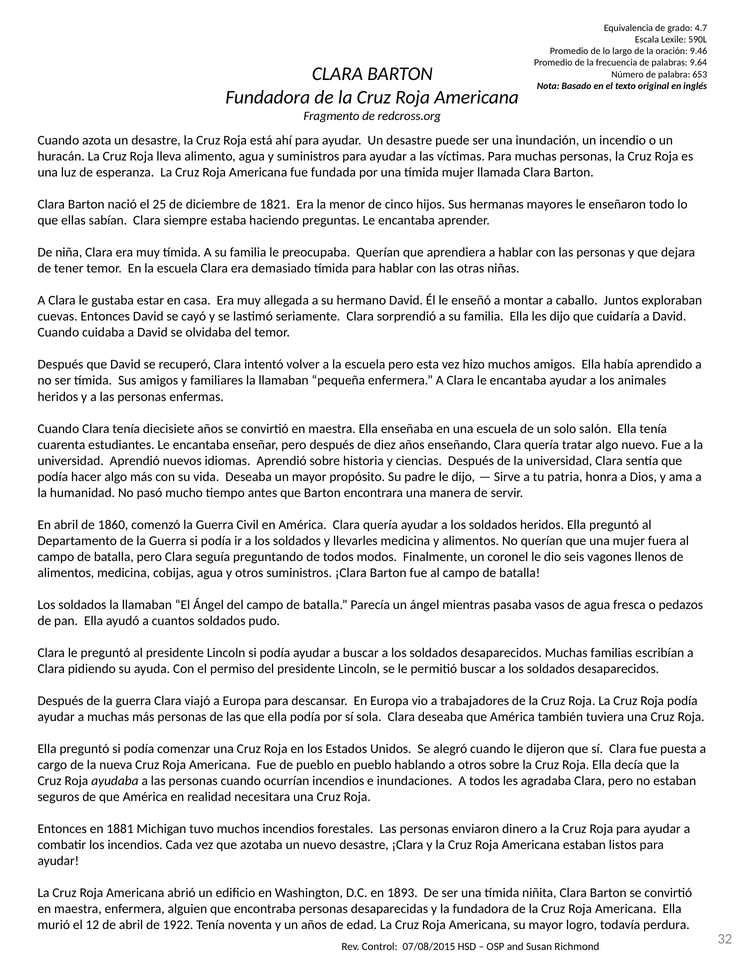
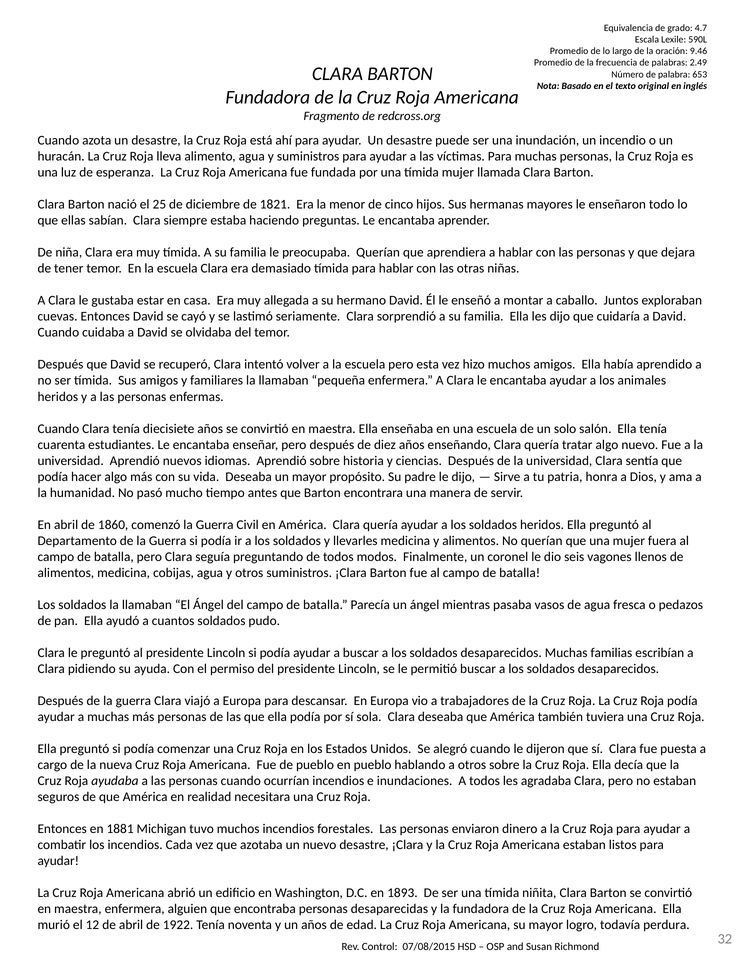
9.64: 9.64 -> 2.49
